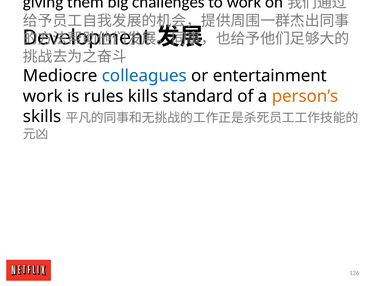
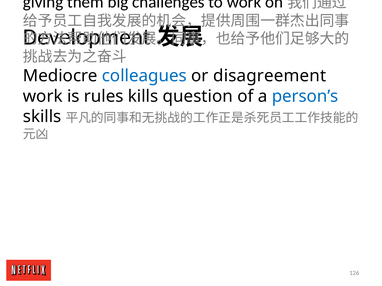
entertainment: entertainment -> disagreement
standard: standard -> question
person’s colour: orange -> blue
